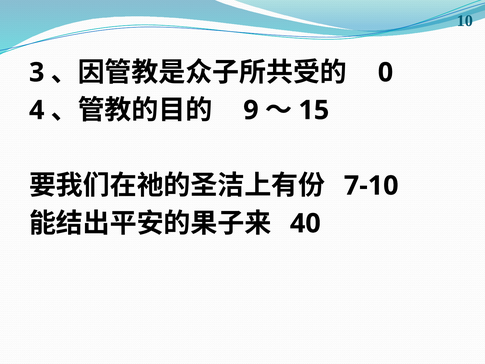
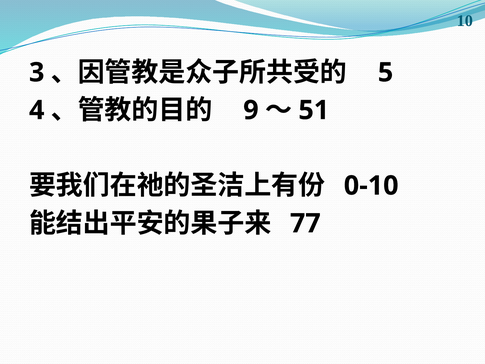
0: 0 -> 5
15: 15 -> 51
7-10: 7-10 -> 0-10
40: 40 -> 77
